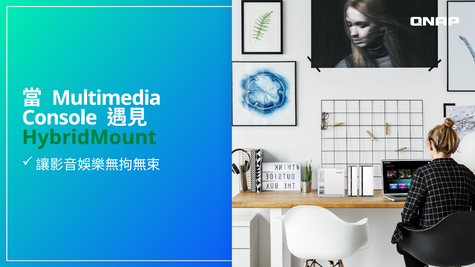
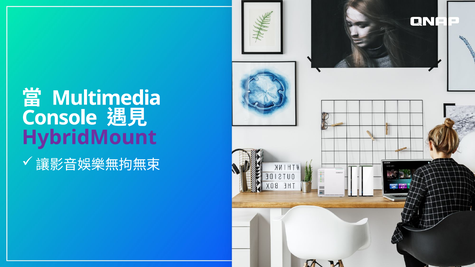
HybridMount colour: green -> purple
